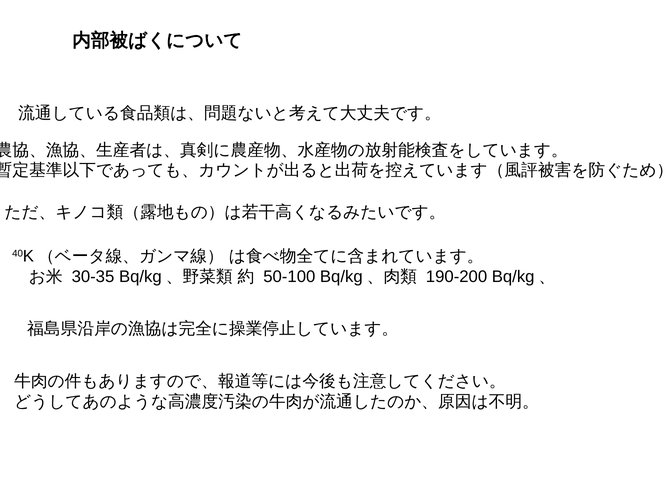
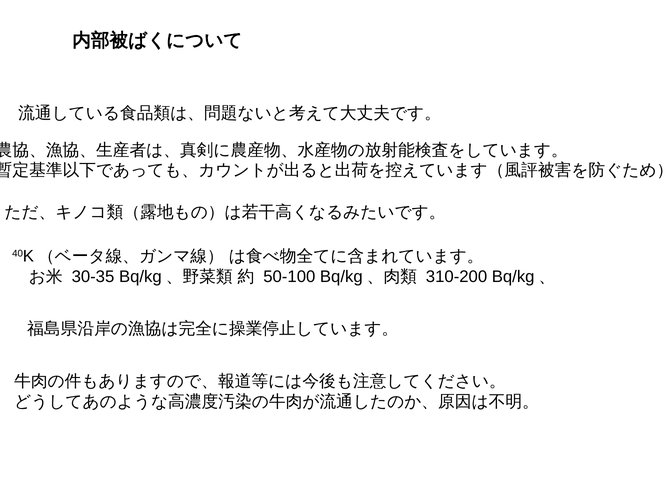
190-200: 190-200 -> 310-200
